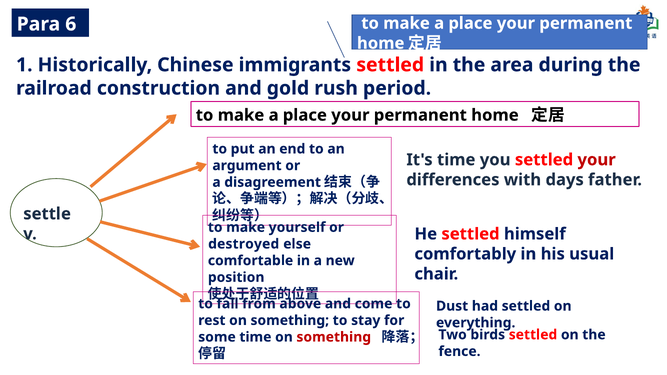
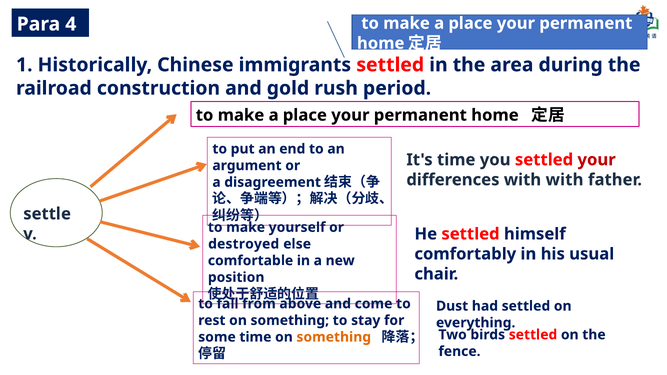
6: 6 -> 4
with days: days -> with
something at (334, 337) colour: red -> orange
